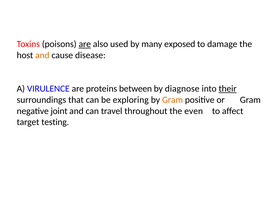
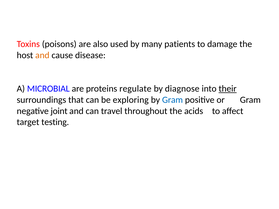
are at (85, 44) underline: present -> none
exposed: exposed -> patients
VIRULENCE: VIRULENCE -> MICROBIAL
between: between -> regulate
Gram at (173, 100) colour: orange -> blue
even: even -> acids
